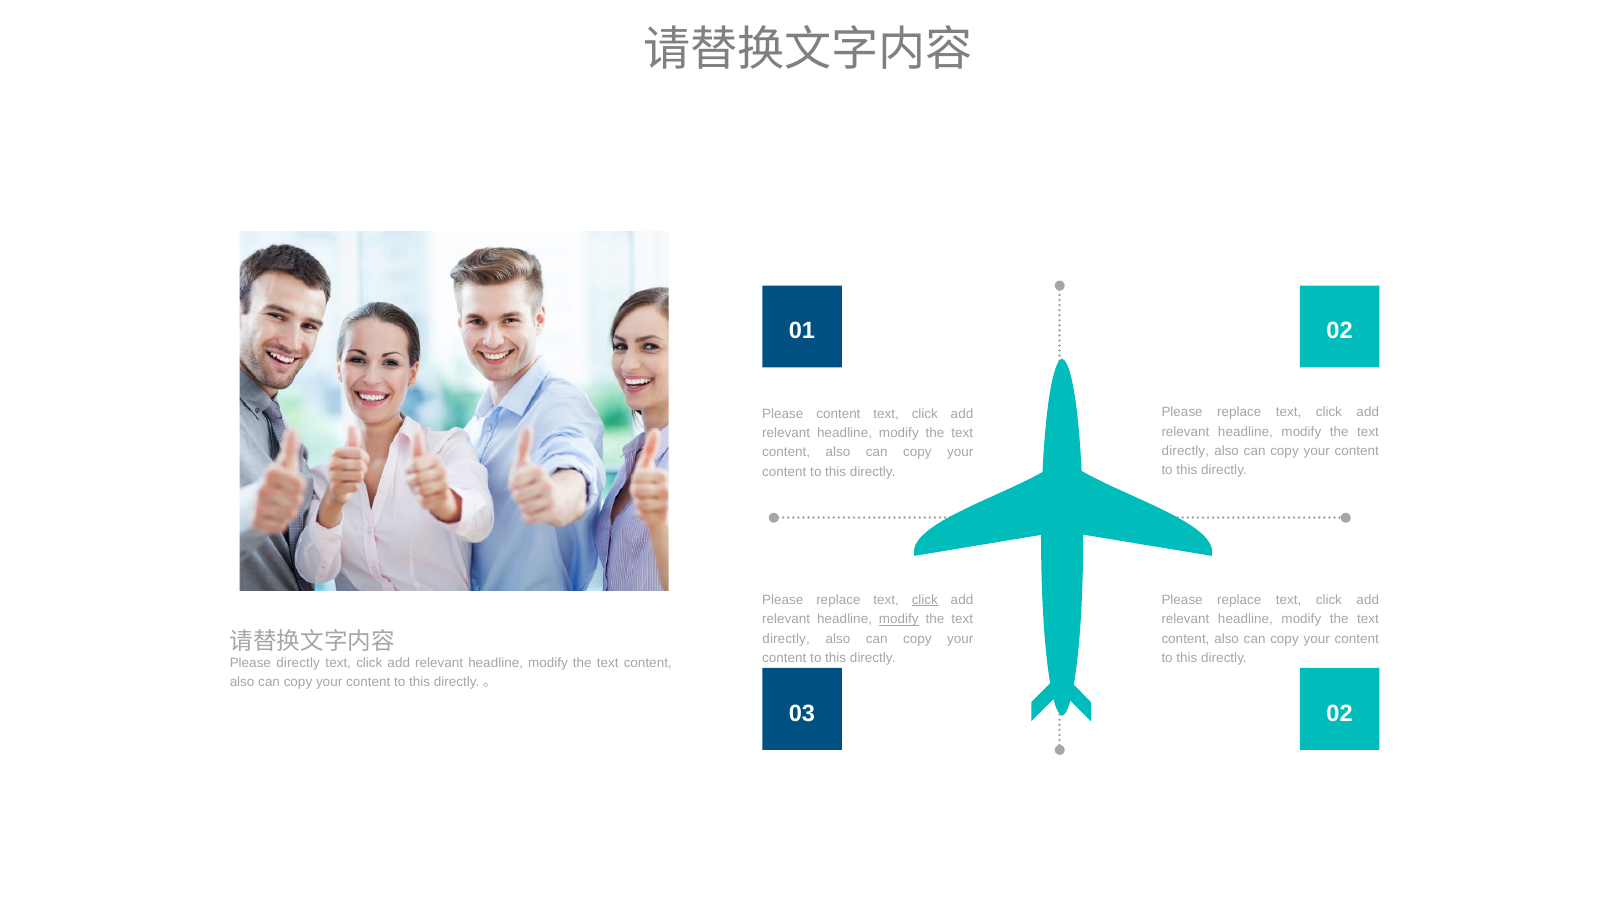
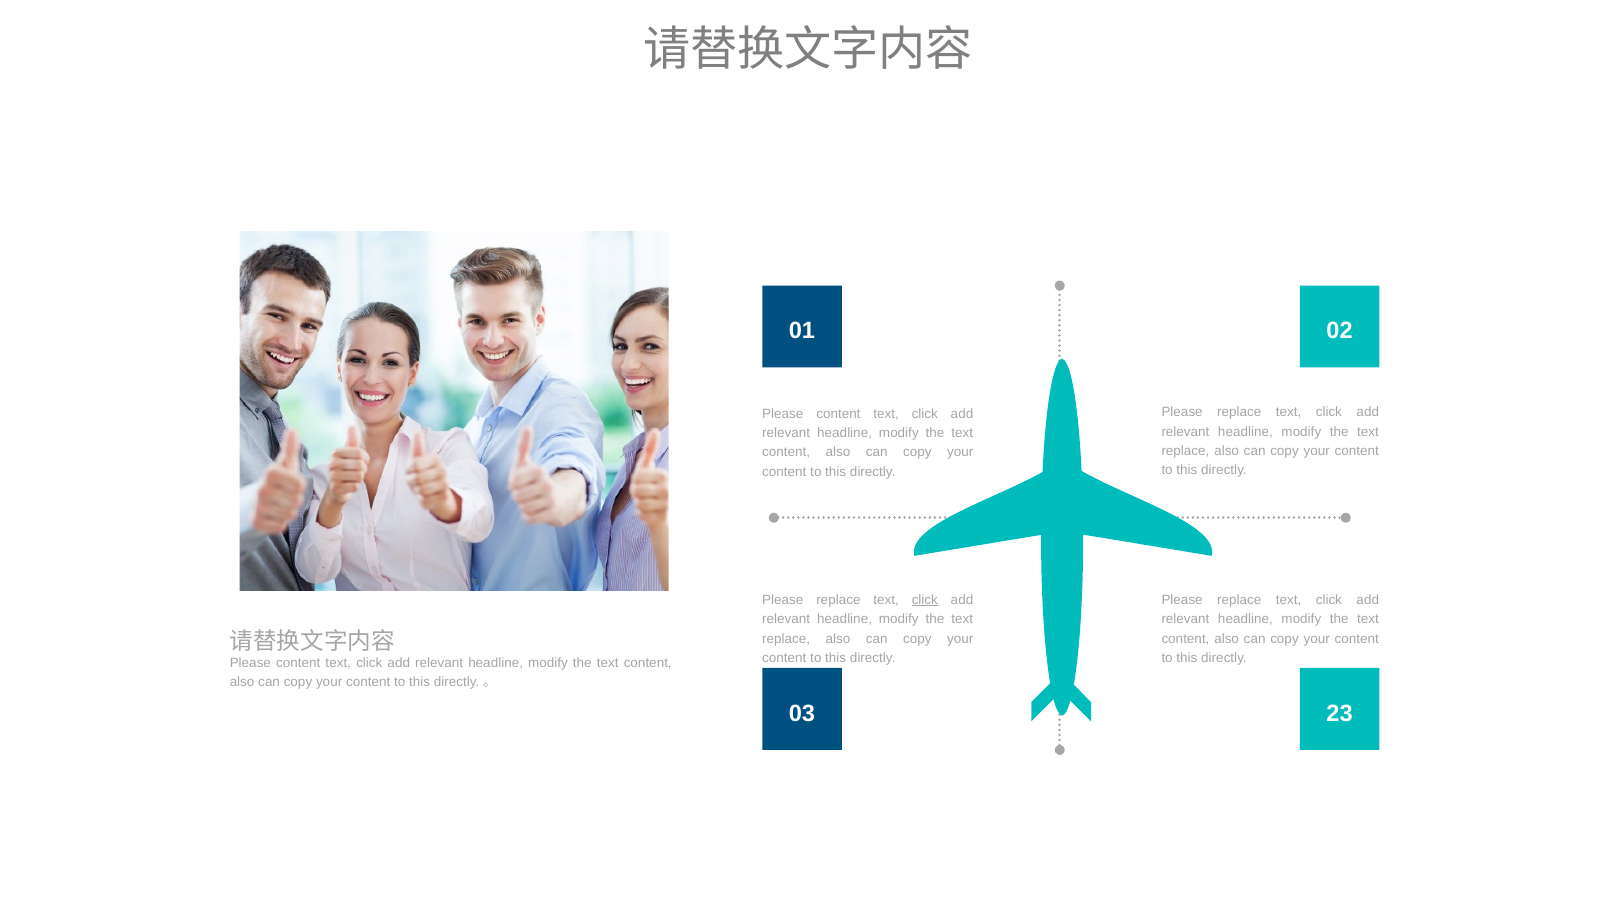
directly at (1185, 451): directly -> replace
modify at (899, 619) underline: present -> none
directly at (786, 639): directly -> replace
directly at (298, 663): directly -> content
03 02: 02 -> 23
